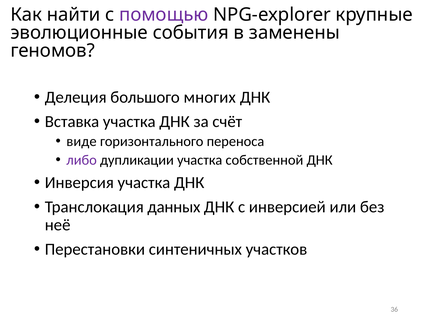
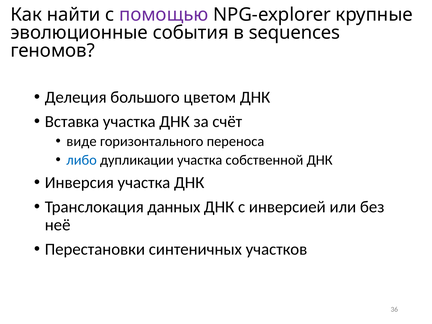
заменены: заменены -> sequences
многих: многих -> цветом
либо colour: purple -> blue
